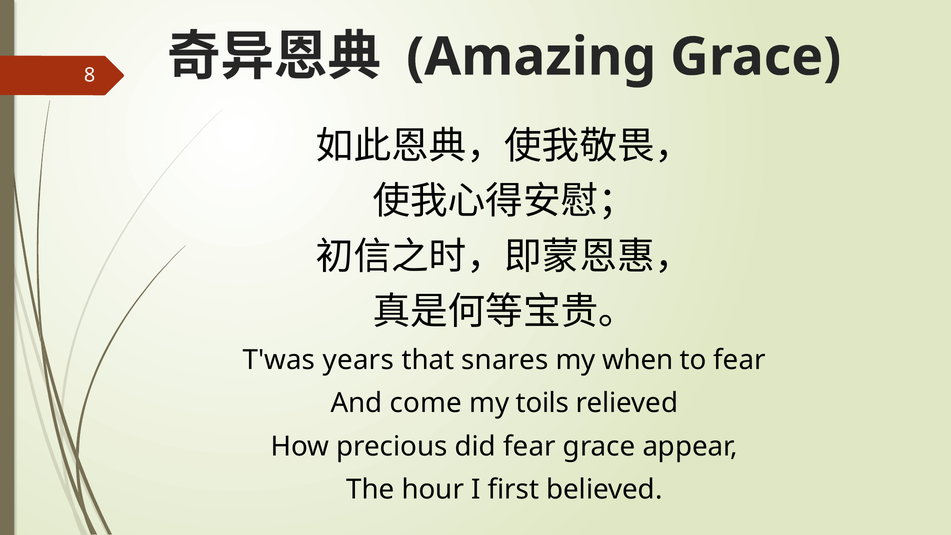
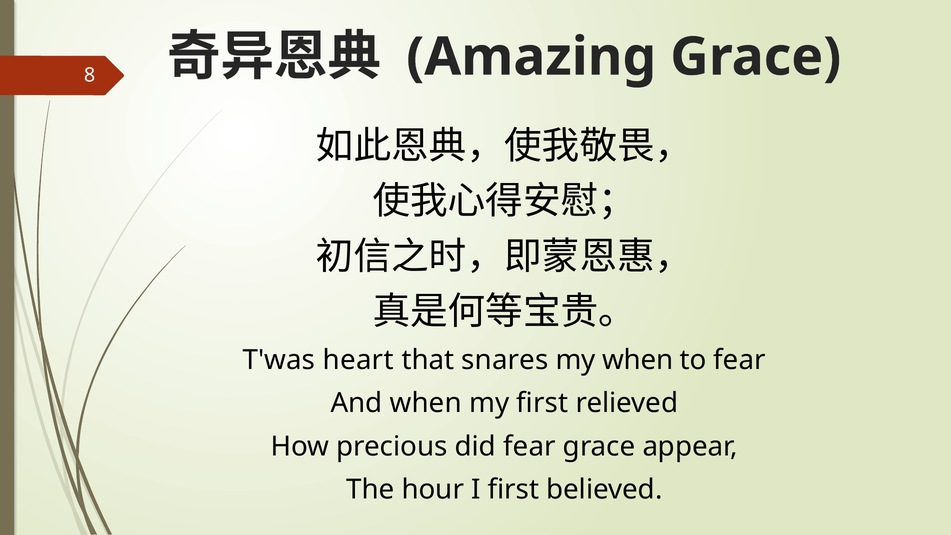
years: years -> heart
And come: come -> when
my toils: toils -> first
